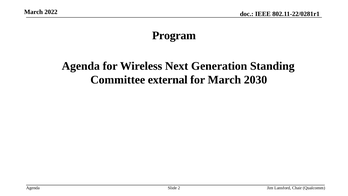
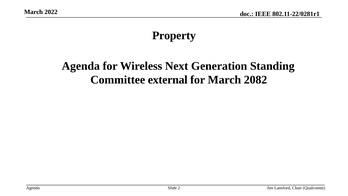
Program: Program -> Property
2030: 2030 -> 2082
